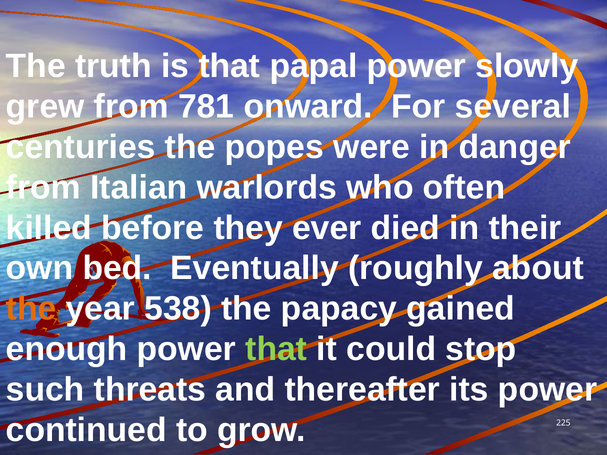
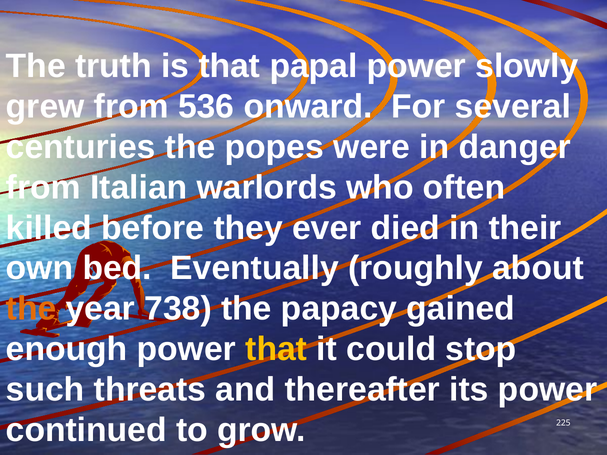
781: 781 -> 536
538: 538 -> 738
that at (276, 349) colour: light green -> yellow
